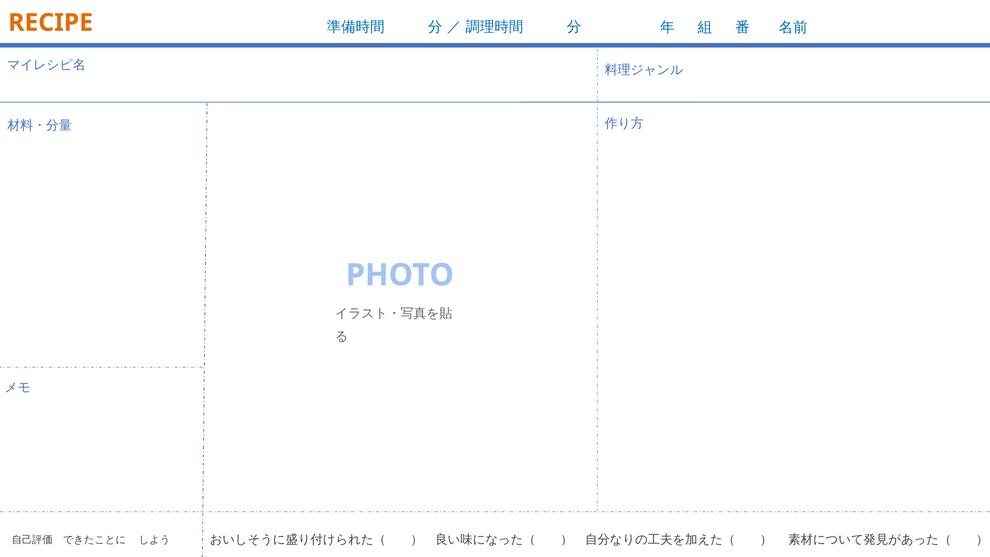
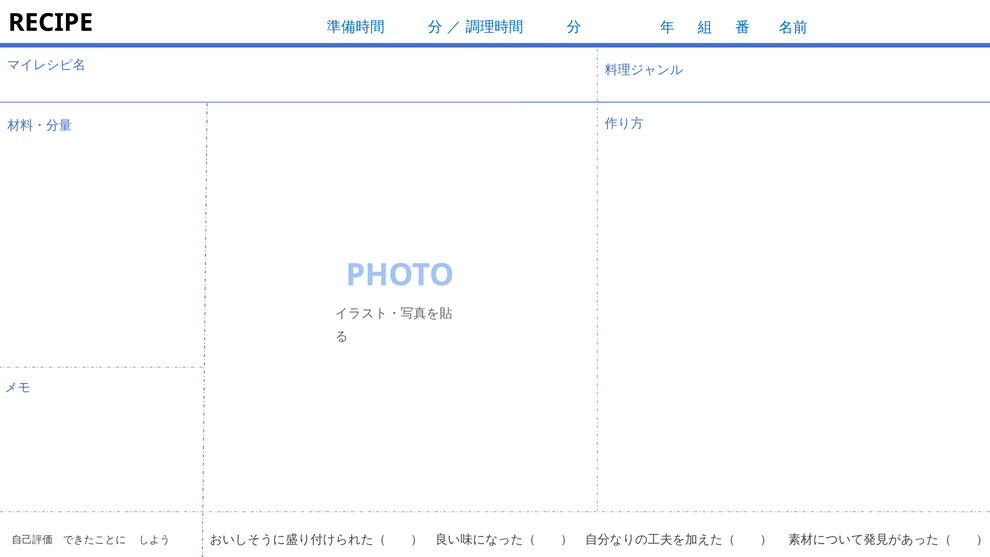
RECIPE colour: orange -> black
